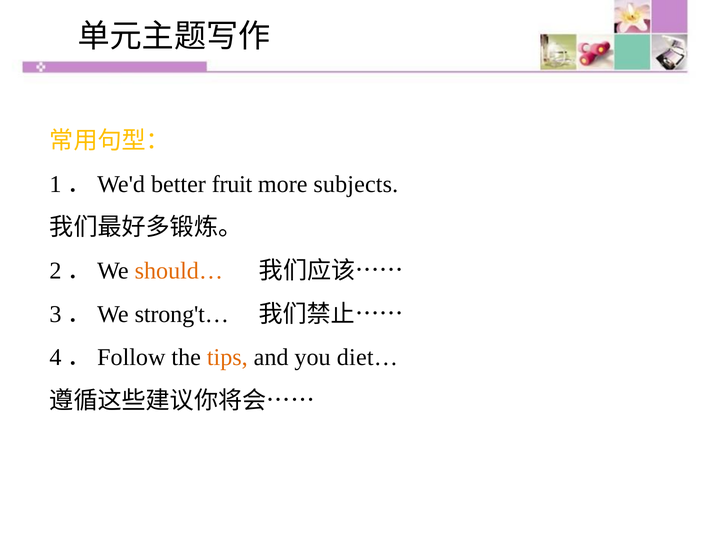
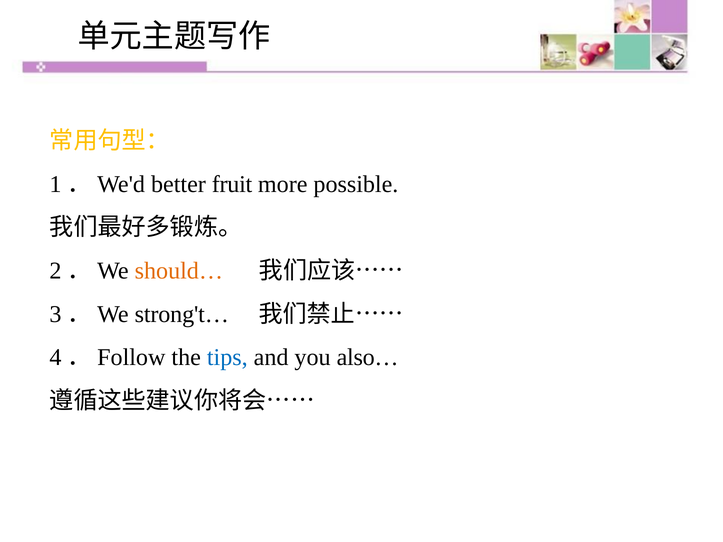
subjects: subjects -> possible
tips colour: orange -> blue
diet…: diet… -> also…
